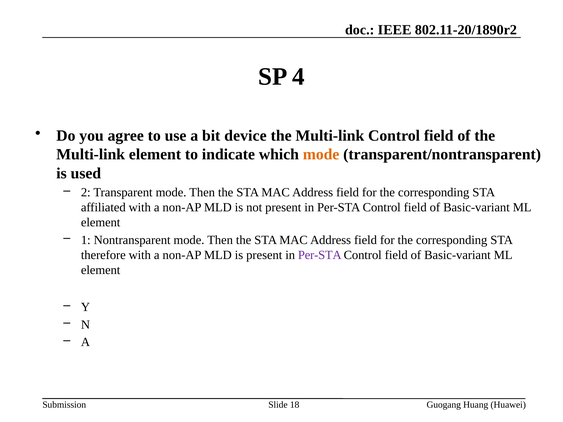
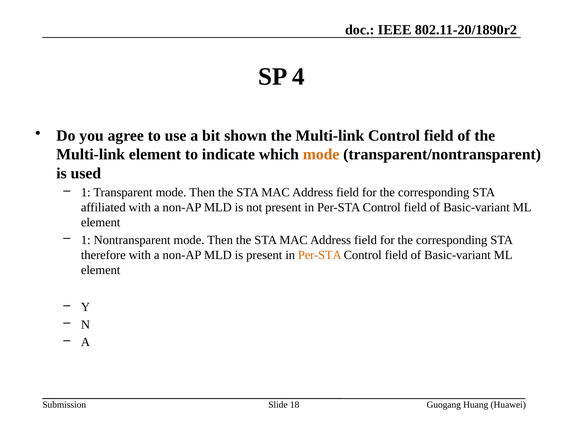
device: device -> shown
2 at (86, 193): 2 -> 1
Per-STA at (320, 255) colour: purple -> orange
